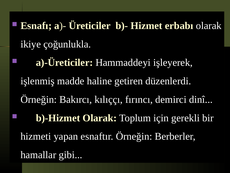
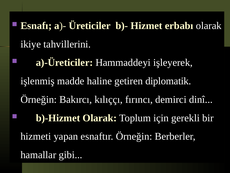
çoğunlukla: çoğunlukla -> tahvillerini
düzenlerdi: düzenlerdi -> diplomatik
